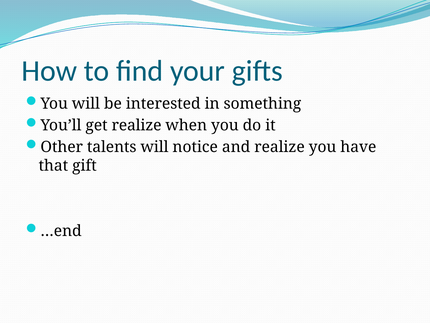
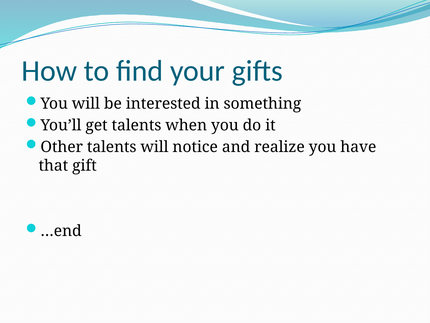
get realize: realize -> talents
